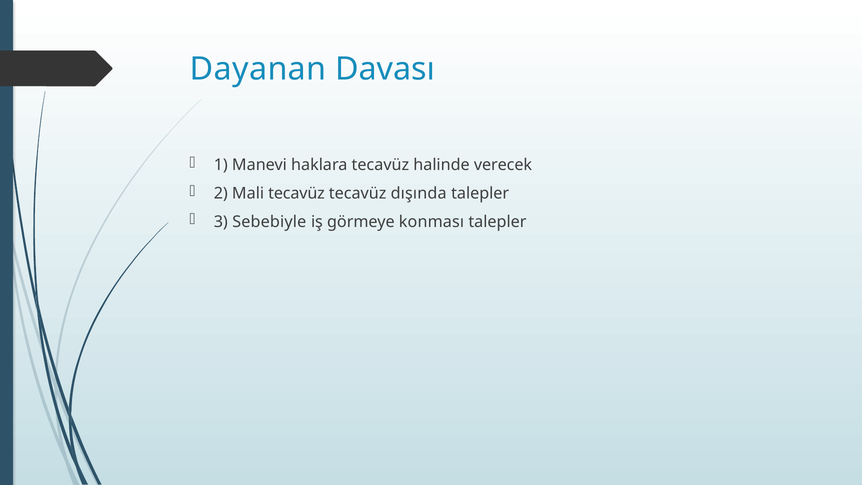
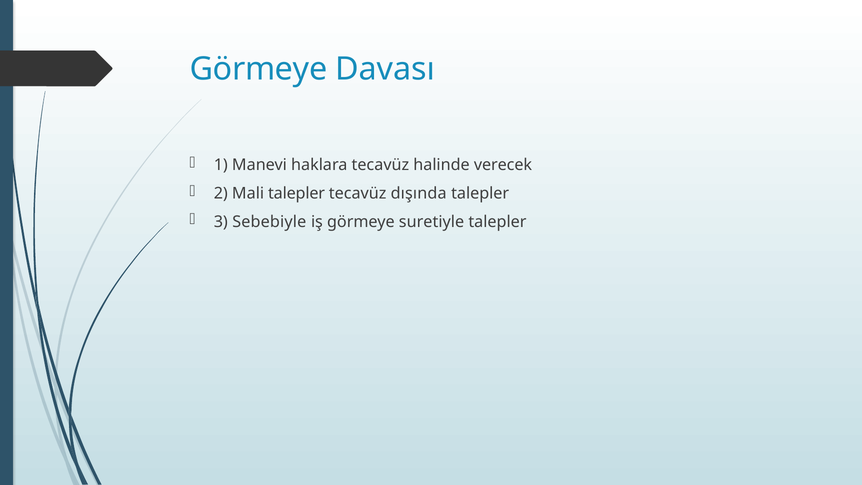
Dayanan at (258, 69): Dayanan -> Görmeye
Mali tecavüz: tecavüz -> talepler
konması: konması -> suretiyle
